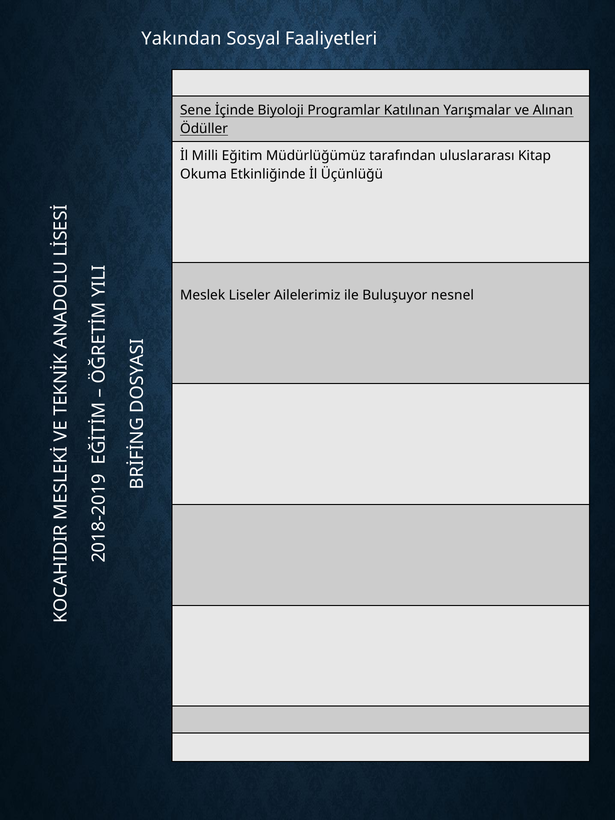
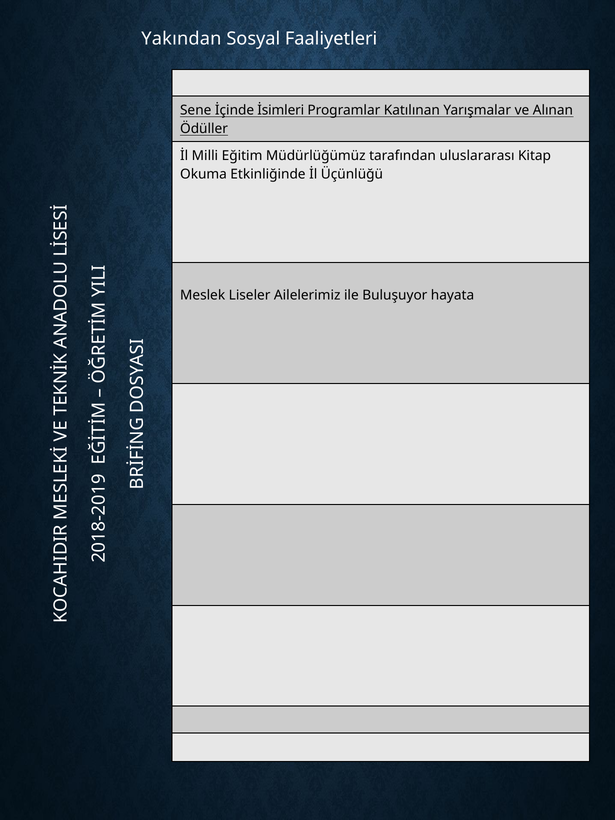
Biyoloji: Biyoloji -> İsimleri
nesnel: nesnel -> hayata
